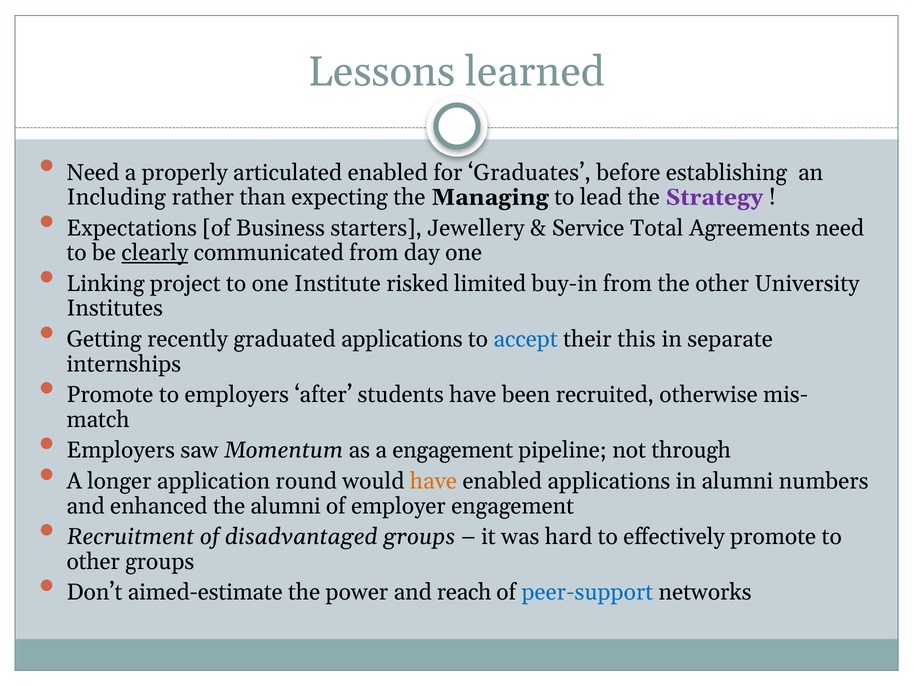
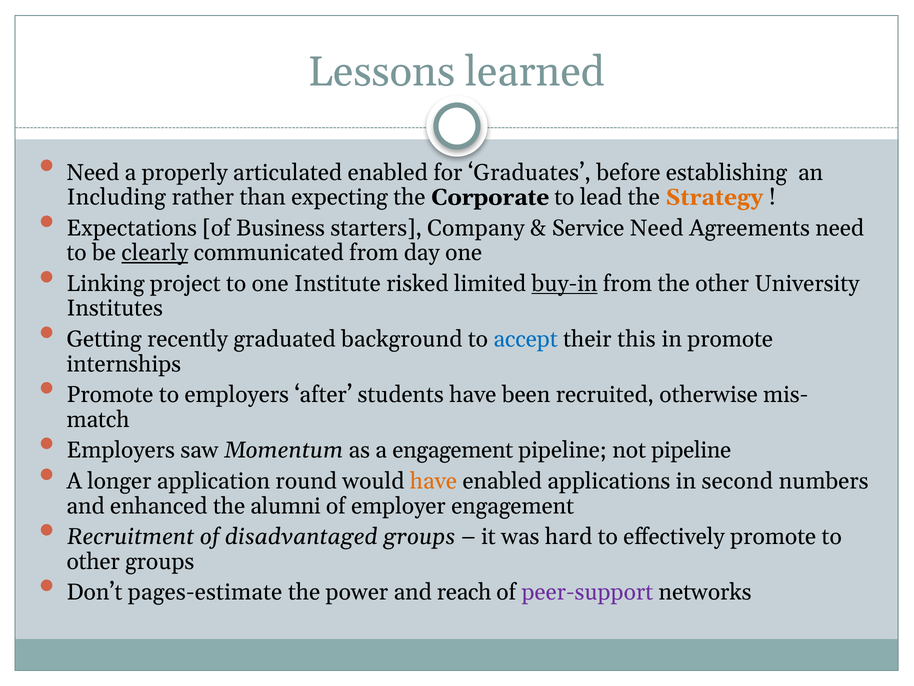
Managing: Managing -> Corporate
Strategy colour: purple -> orange
Jewellery: Jewellery -> Company
Service Total: Total -> Need
buy-in underline: none -> present
graduated applications: applications -> background
in separate: separate -> promote
not through: through -> pipeline
in alumni: alumni -> second
aimed-estimate: aimed-estimate -> pages-estimate
peer-support colour: blue -> purple
